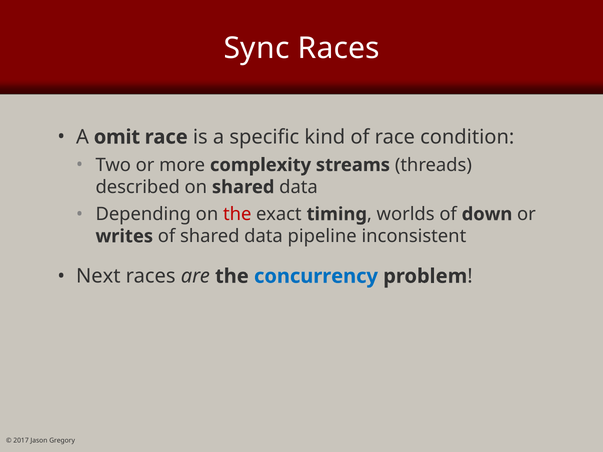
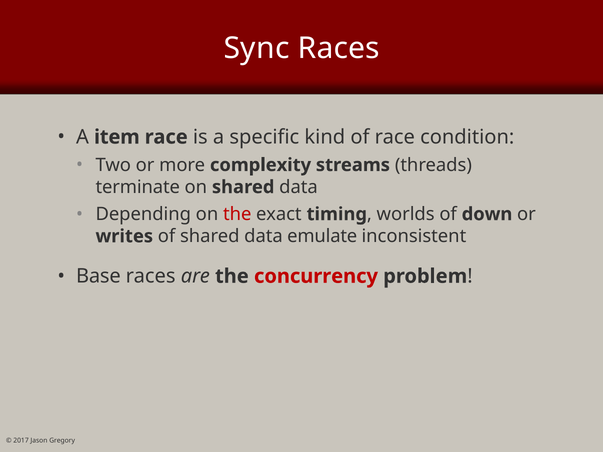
omit: omit -> item
described: described -> terminate
pipeline: pipeline -> emulate
Next: Next -> Base
concurrency colour: blue -> red
